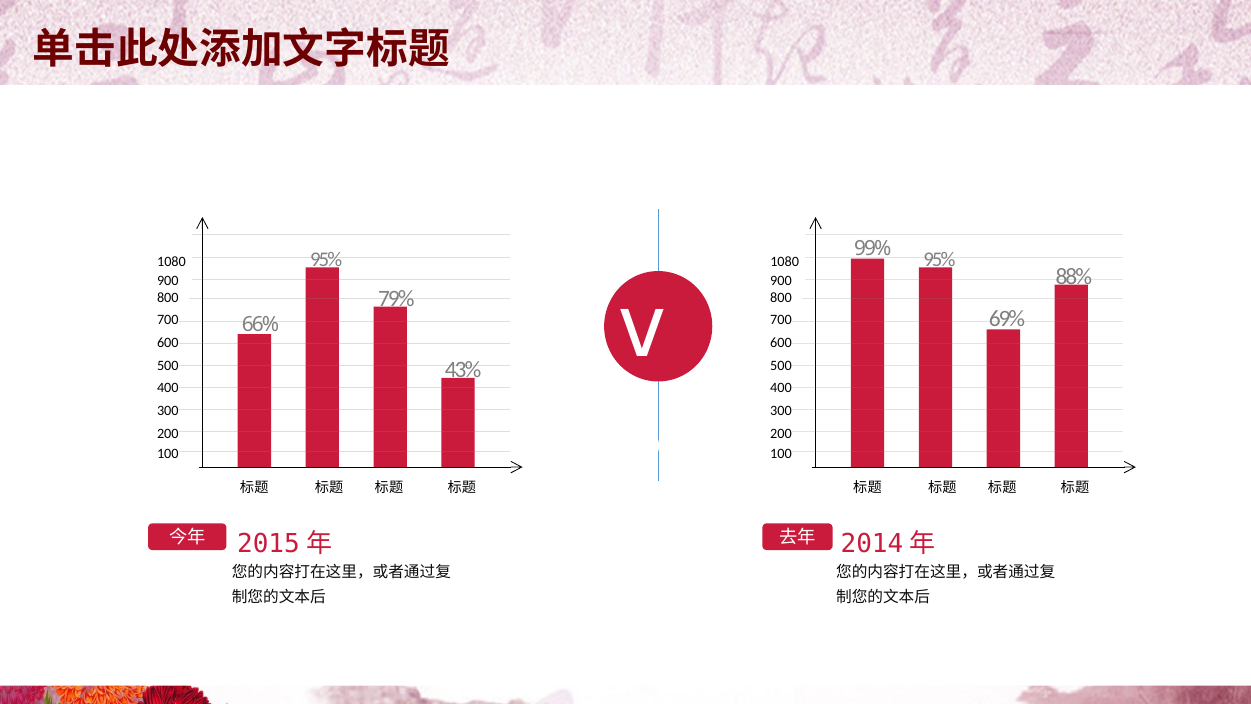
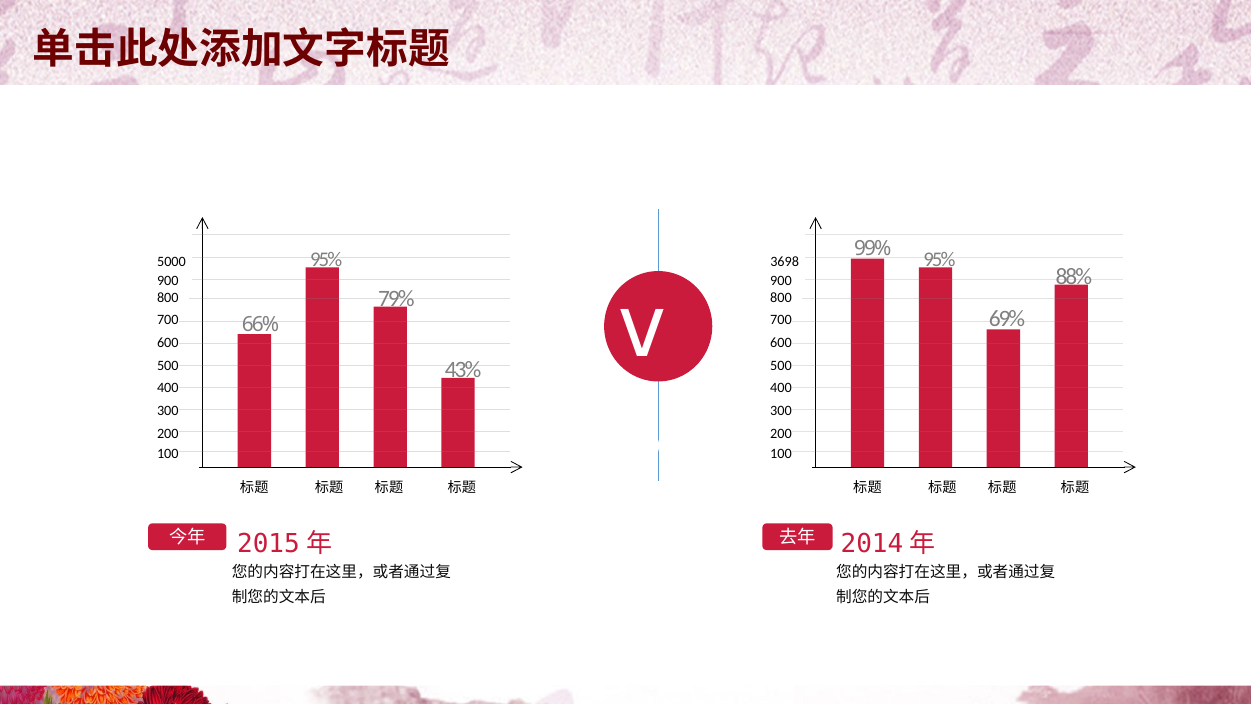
1080 at (171, 262): 1080 -> 5000
1080 at (785, 262): 1080 -> 3698
